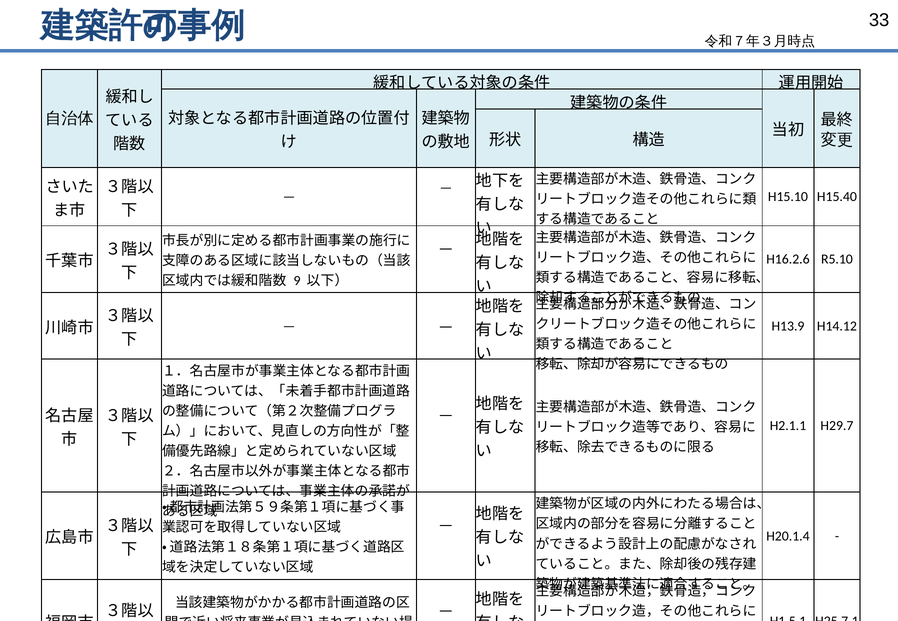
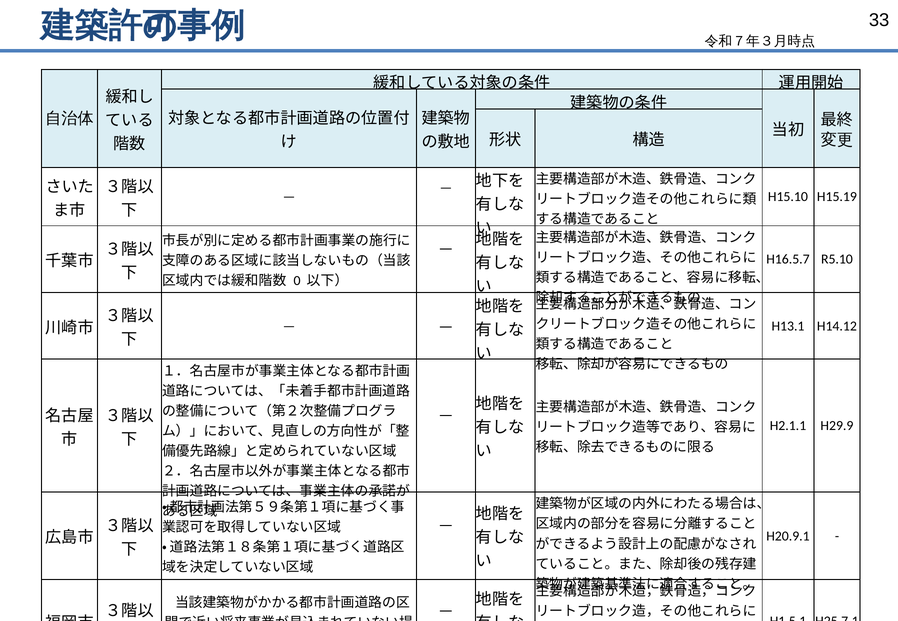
H15.40: H15.40 -> H15.19
H16.2.6: H16.2.6 -> H16.5.7
9: 9 -> 0
H13.9: H13.9 -> H13.1
H29.7: H29.7 -> H29.9
H20.1.4: H20.1.4 -> H20.9.1
